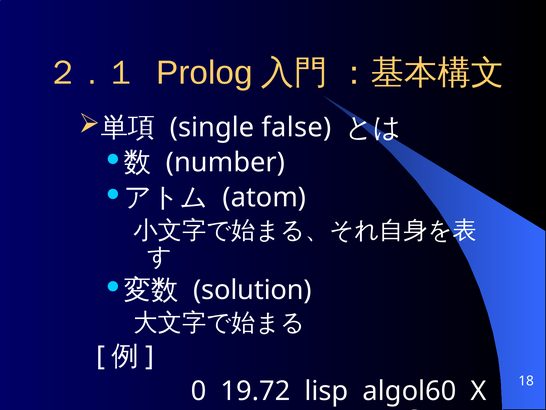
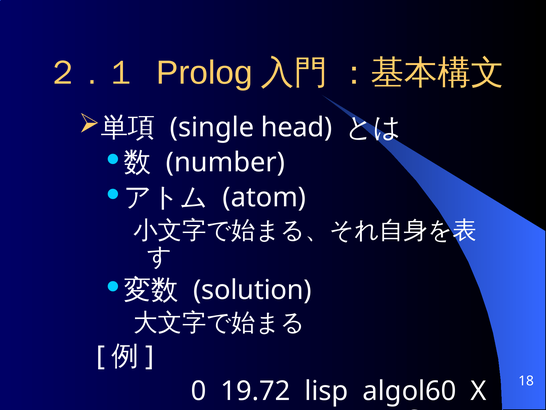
false: false -> head
